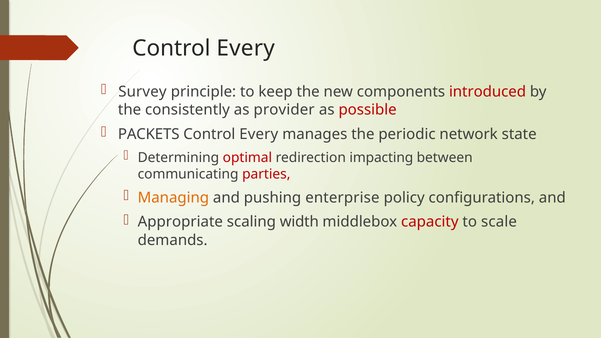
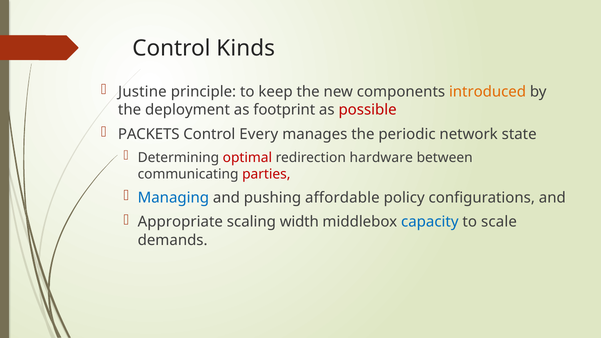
Every at (246, 48): Every -> Kinds
Survey: Survey -> Justine
introduced colour: red -> orange
consistently: consistently -> deployment
provider: provider -> footprint
impacting: impacting -> hardware
Managing colour: orange -> blue
enterprise: enterprise -> affordable
capacity colour: red -> blue
